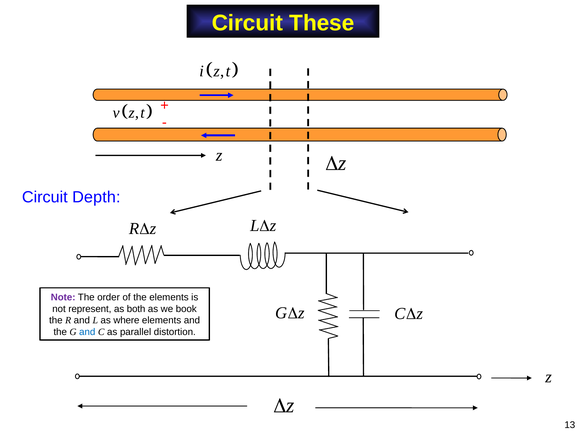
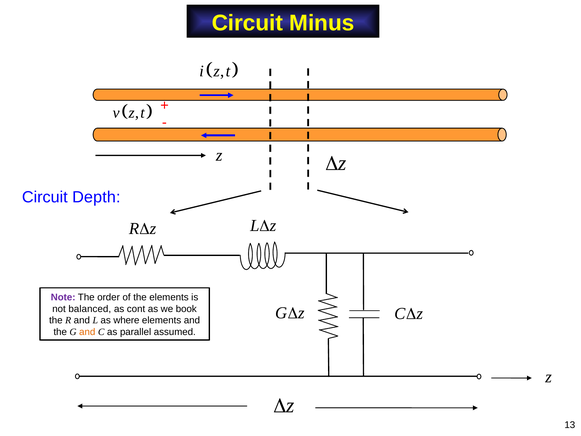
These: These -> Minus
represent: represent -> balanced
both: both -> cont
and at (87, 332) colour: blue -> orange
distortion: distortion -> assumed
